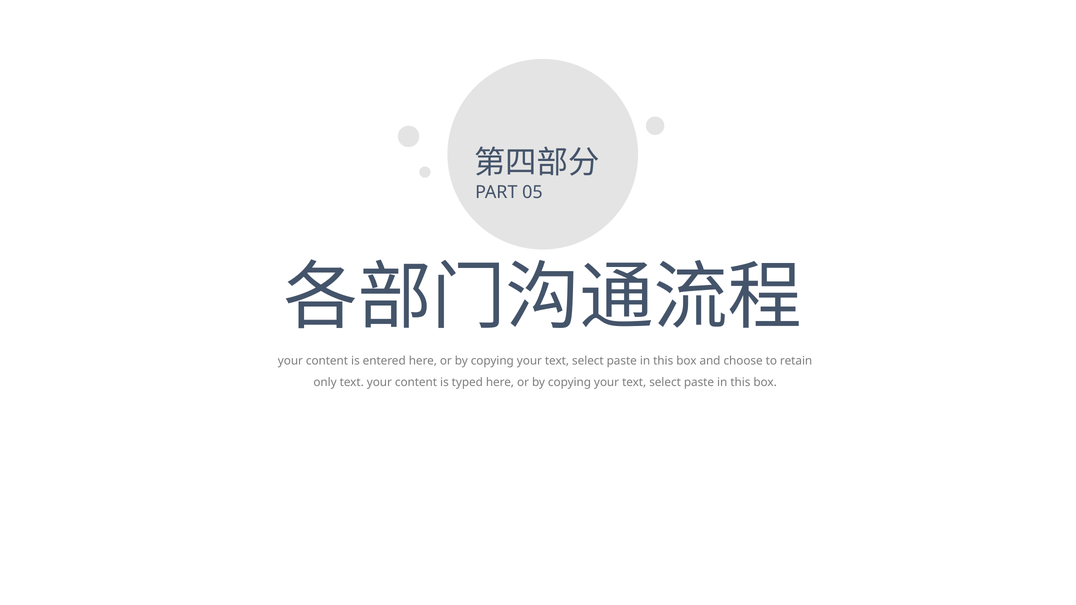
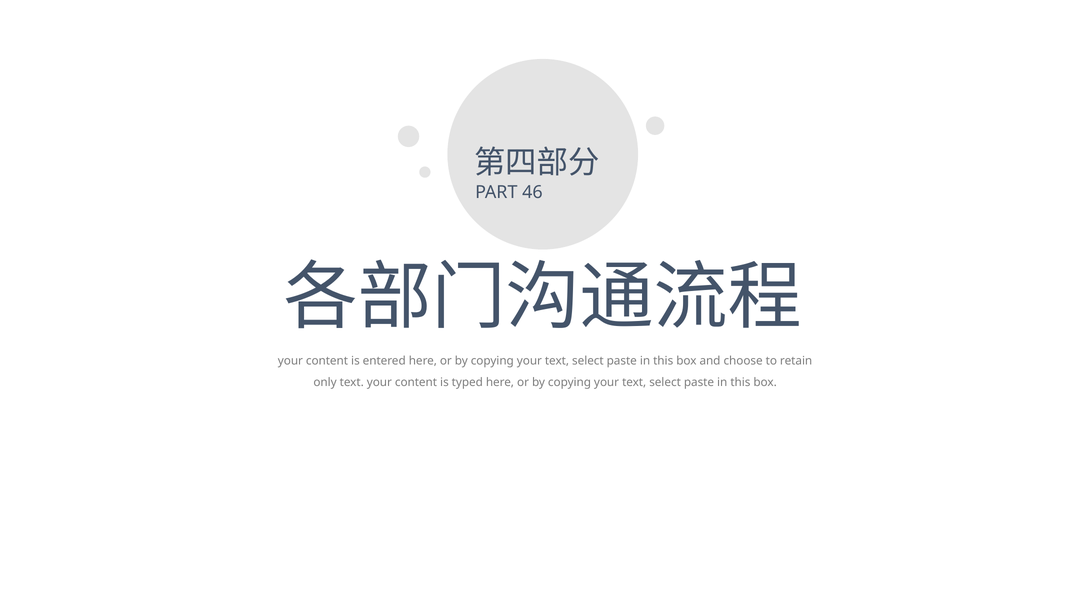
05: 05 -> 46
